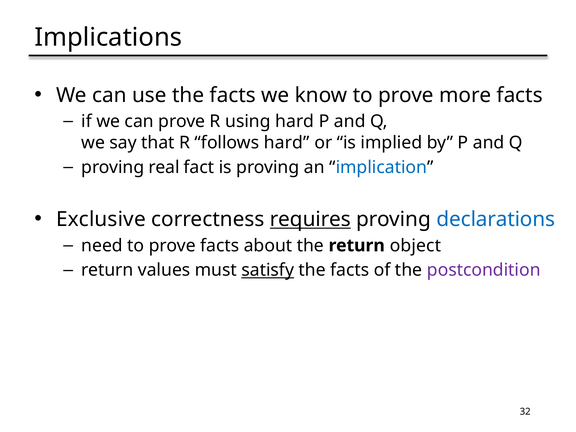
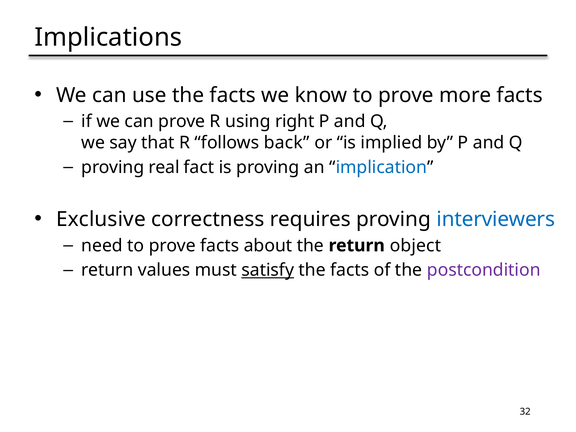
using hard: hard -> right
follows hard: hard -> back
requires underline: present -> none
declarations: declarations -> interviewers
